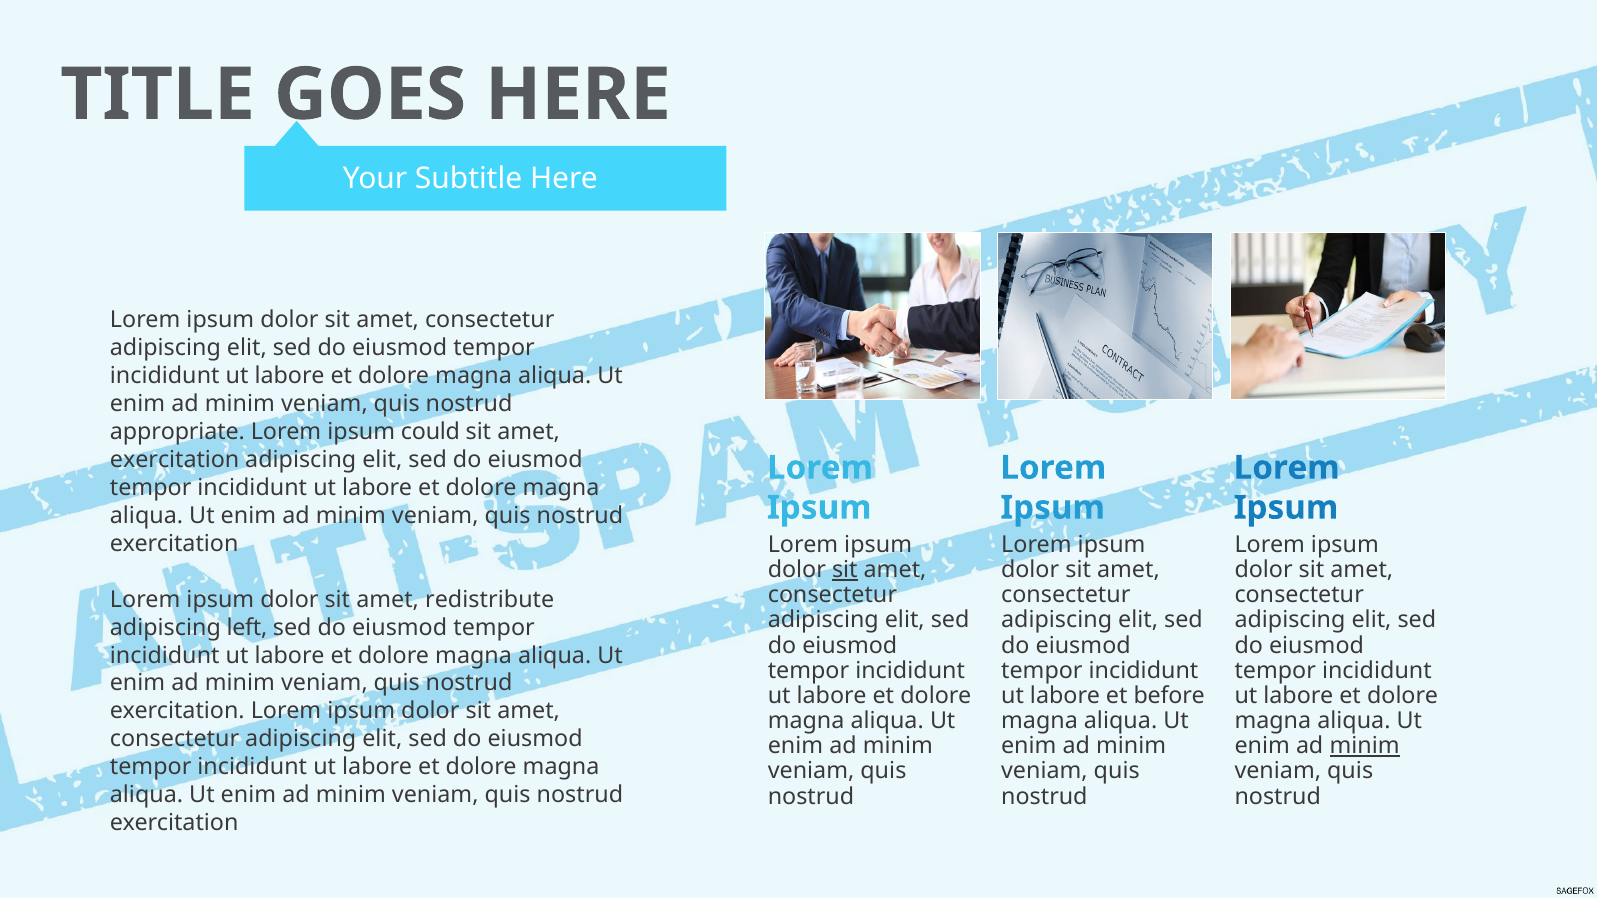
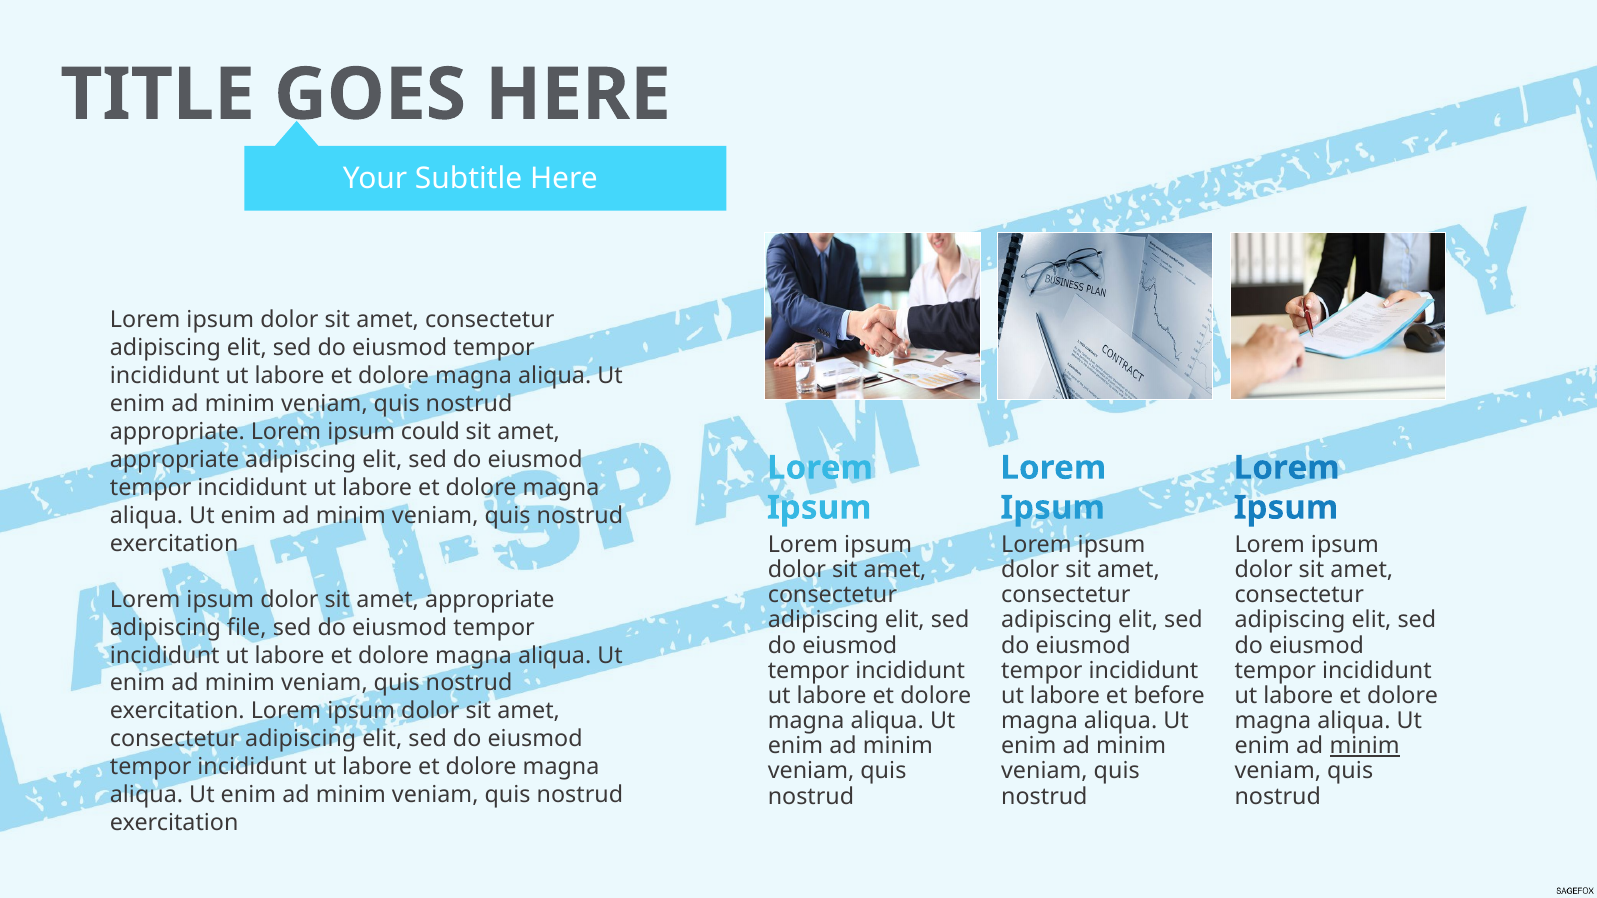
exercitation at (175, 460): exercitation -> appropriate
sit at (845, 570) underline: present -> none
dolor sit amet redistribute: redistribute -> appropriate
left: left -> file
